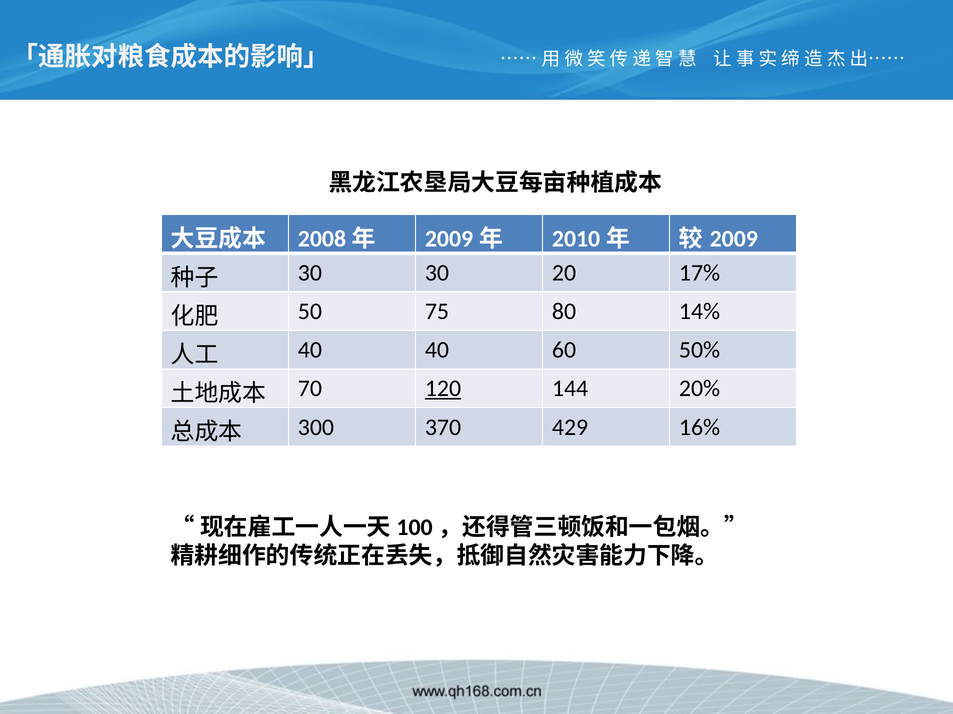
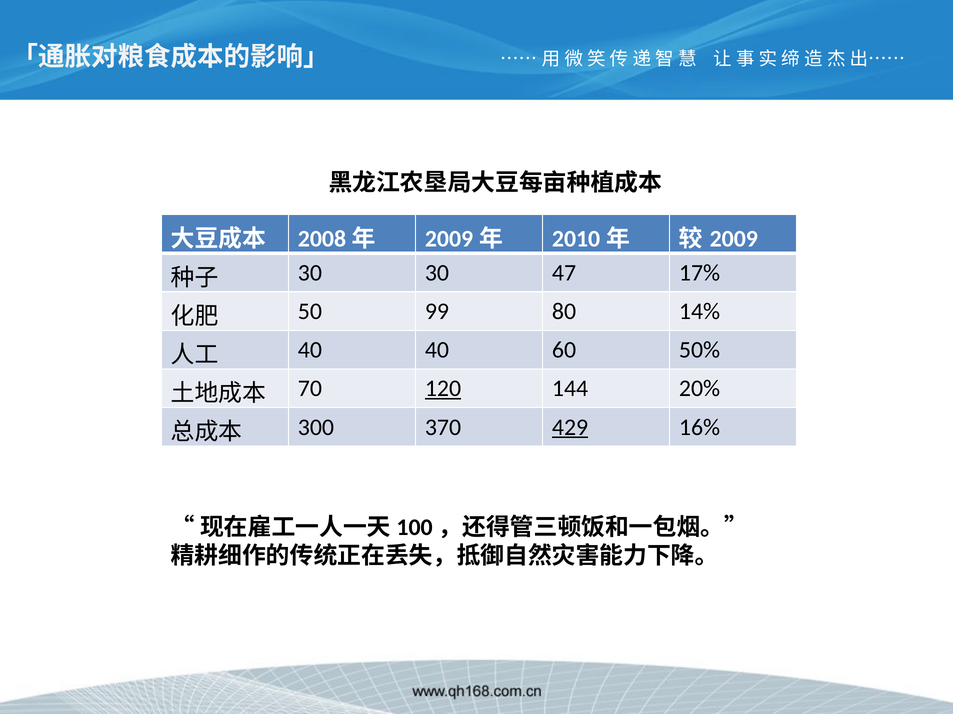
20: 20 -> 47
75: 75 -> 99
429 underline: none -> present
